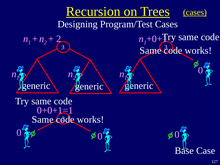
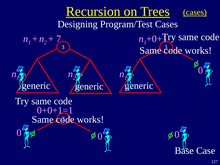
2 at (59, 39): 2 -> 7
